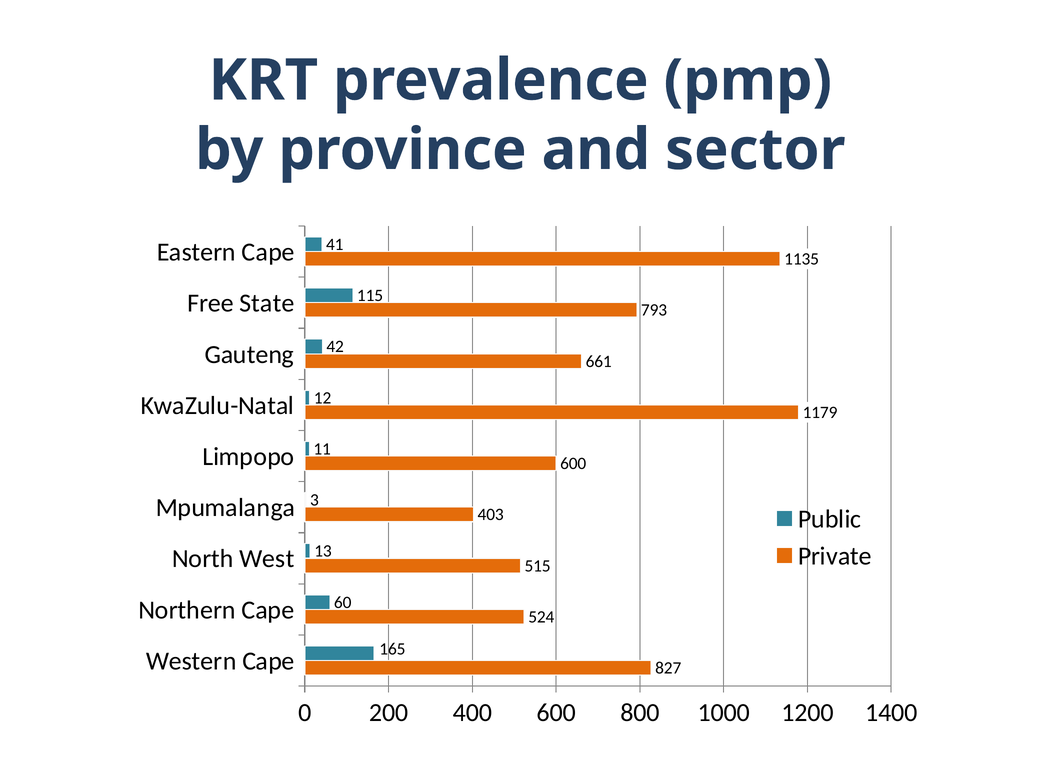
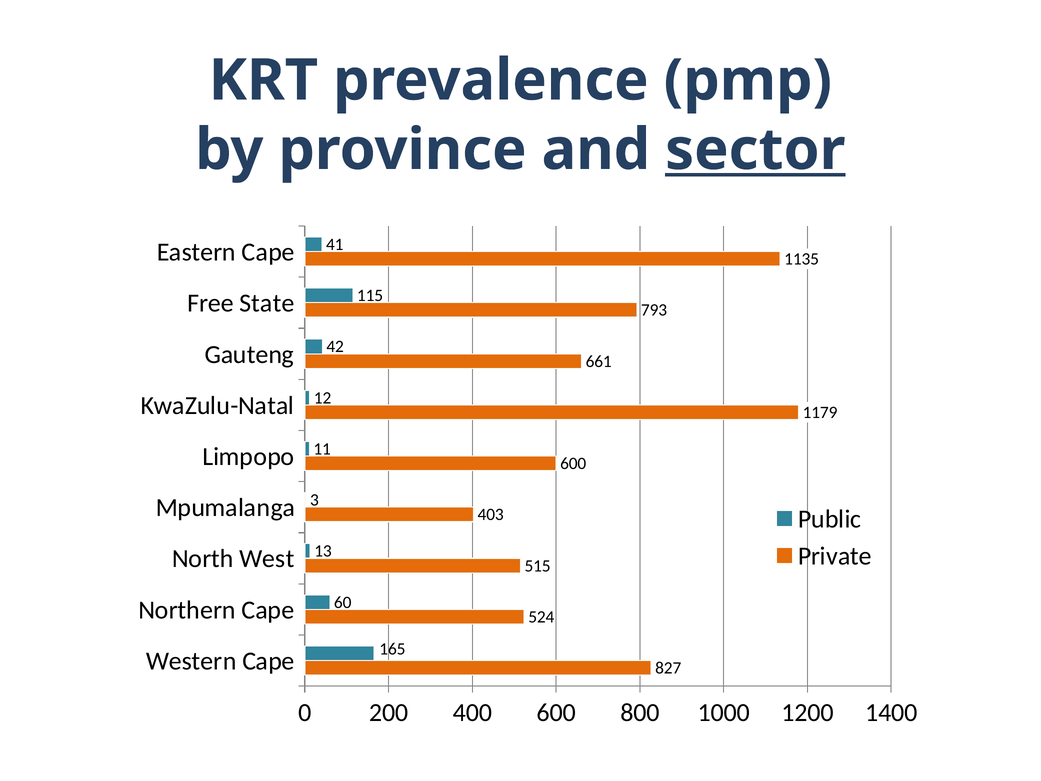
sector underline: none -> present
